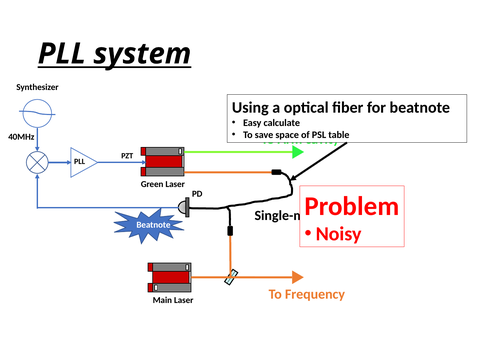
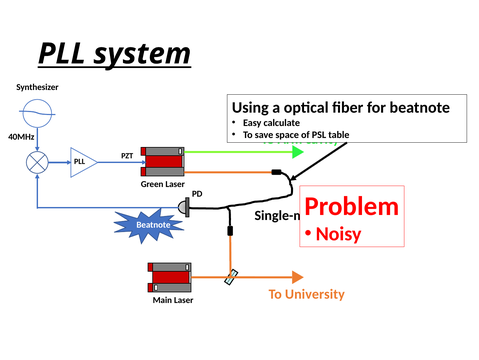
Frequency: Frequency -> University
